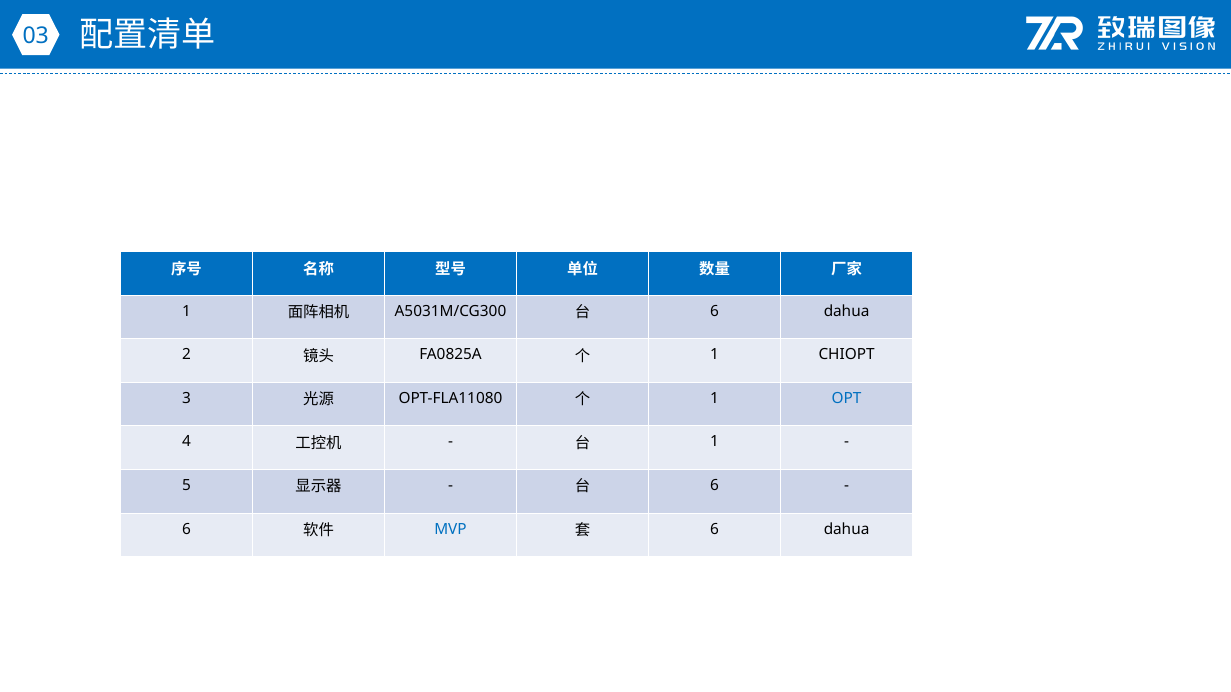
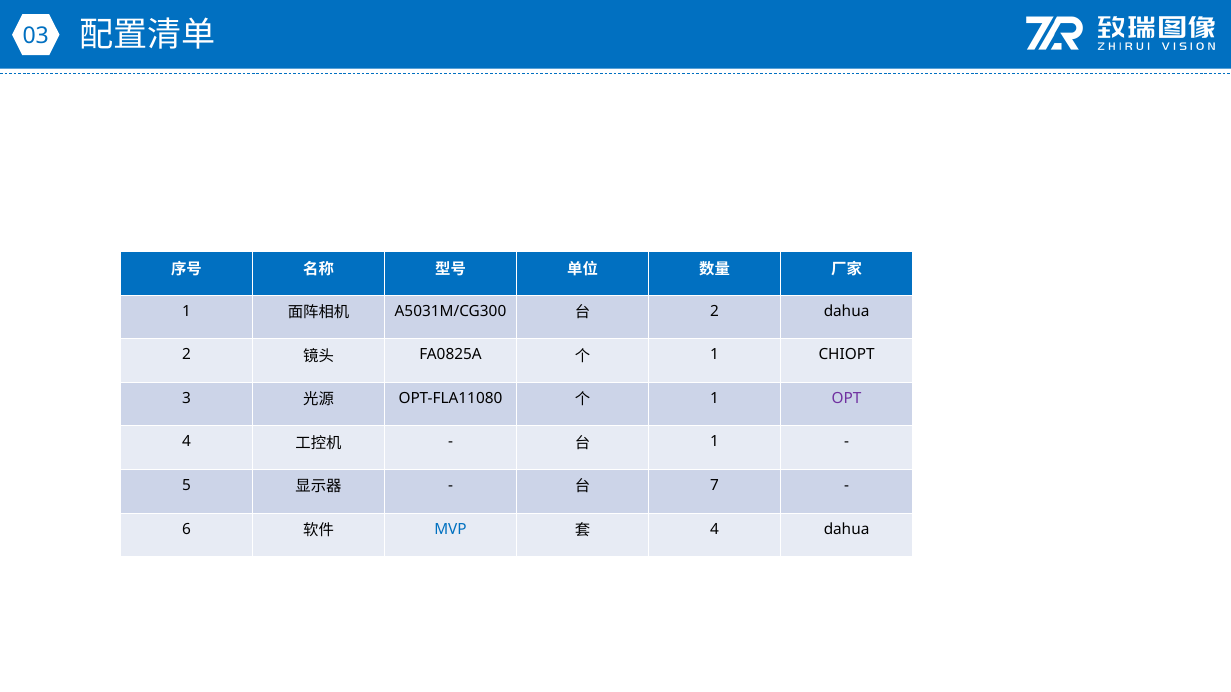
6 at (715, 311): 6 -> 2
OPT colour: blue -> purple
6 at (715, 486): 6 -> 7
6 at (715, 529): 6 -> 4
